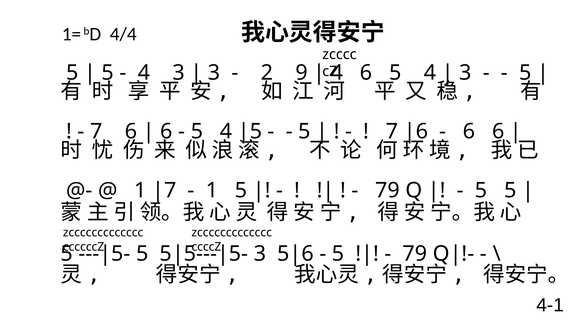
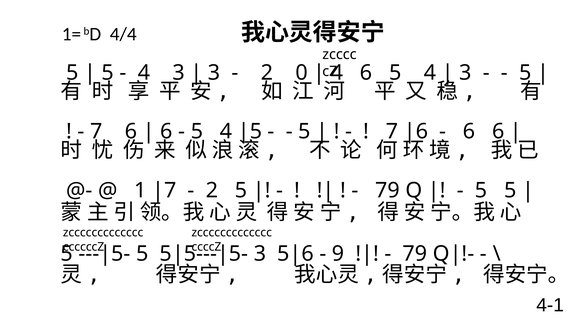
9: 9 -> 0
1 at (212, 191): 1 -> 2
5 at (338, 254): 5 -> 9
